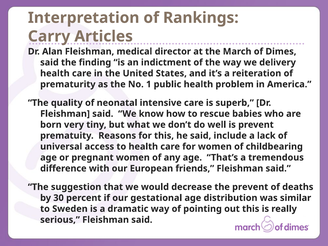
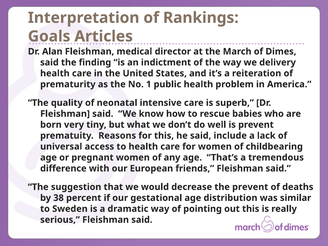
Carry: Carry -> Goals
30: 30 -> 38
